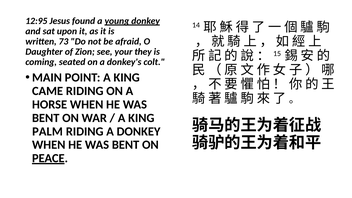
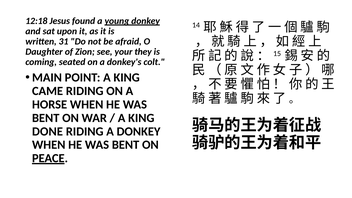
12:95: 12:95 -> 12:18
73: 73 -> 31
PALM: PALM -> DONE
